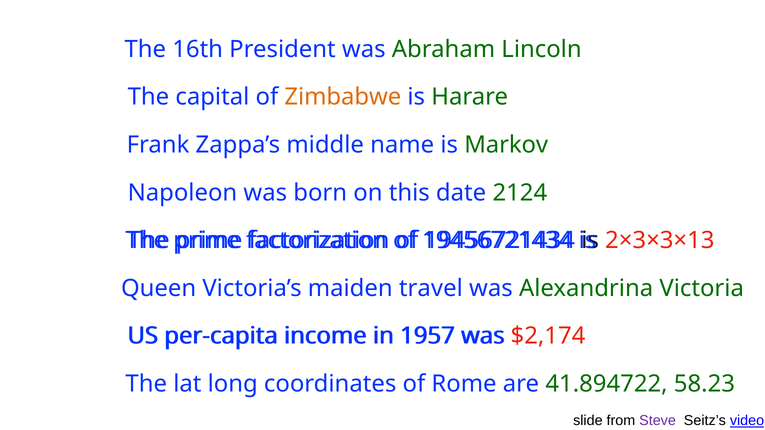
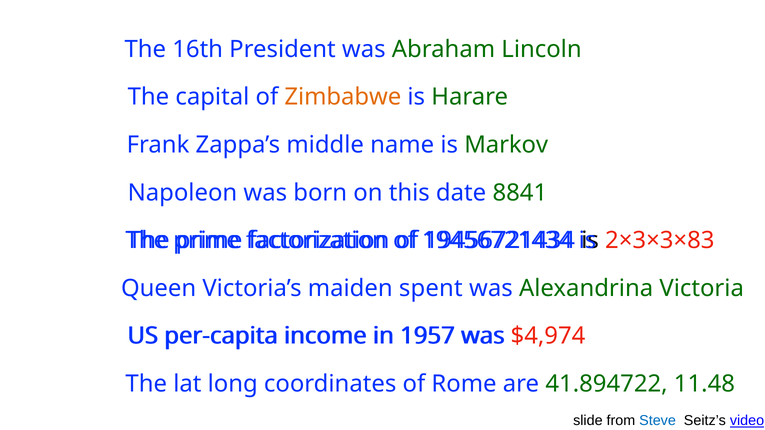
2124: 2124 -> 8841
2×3×3×13: 2×3×3×13 -> 2×3×3×83
travel: travel -> spent
$2,174: $2,174 -> $4,974
58.23: 58.23 -> 11.48
Steve colour: purple -> blue
